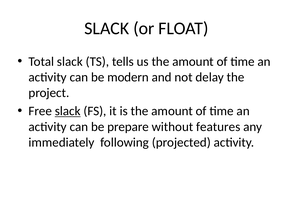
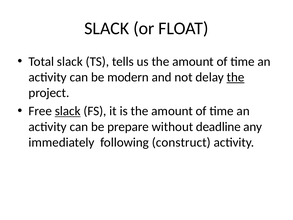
the at (236, 77) underline: none -> present
features: features -> deadline
projected: projected -> construct
